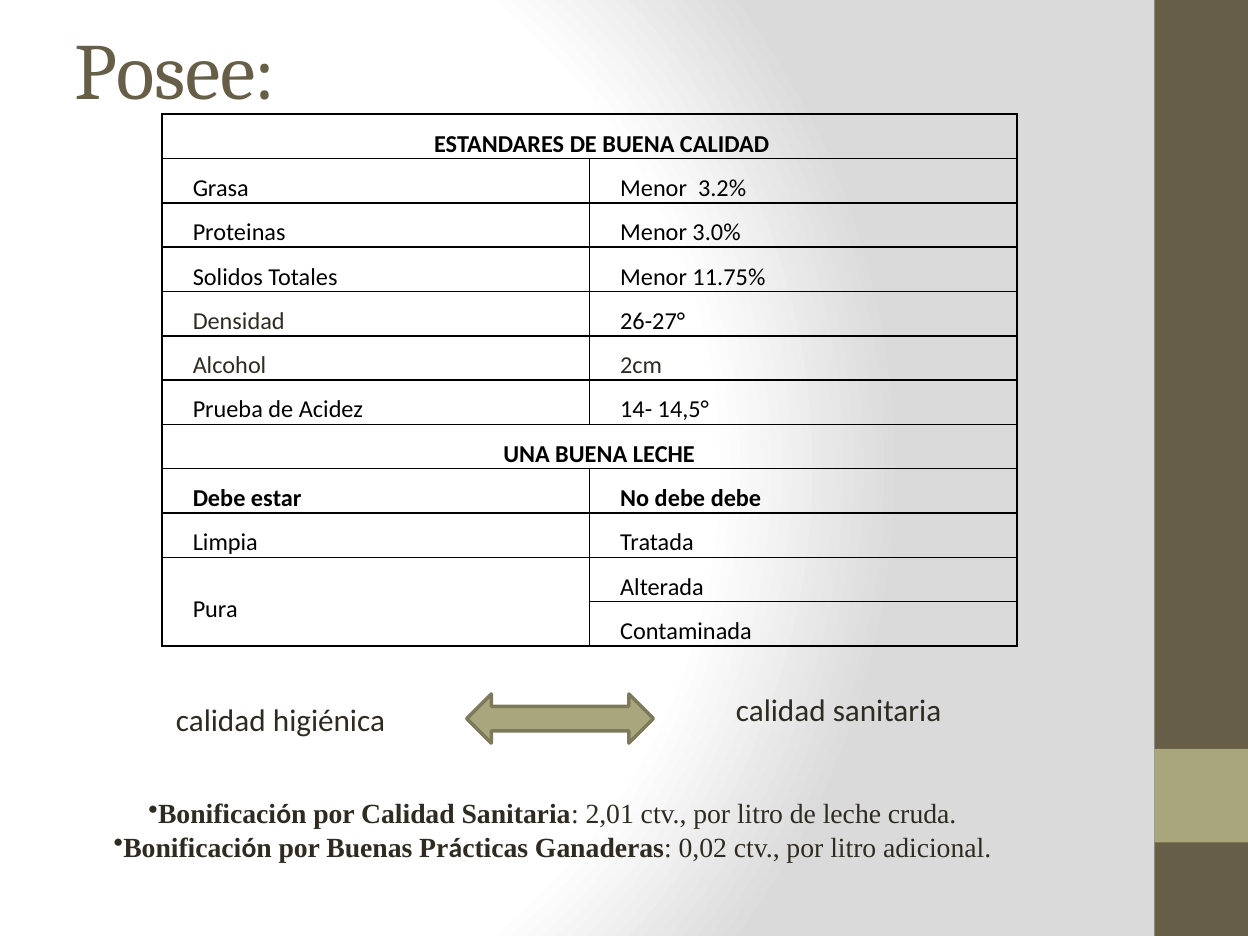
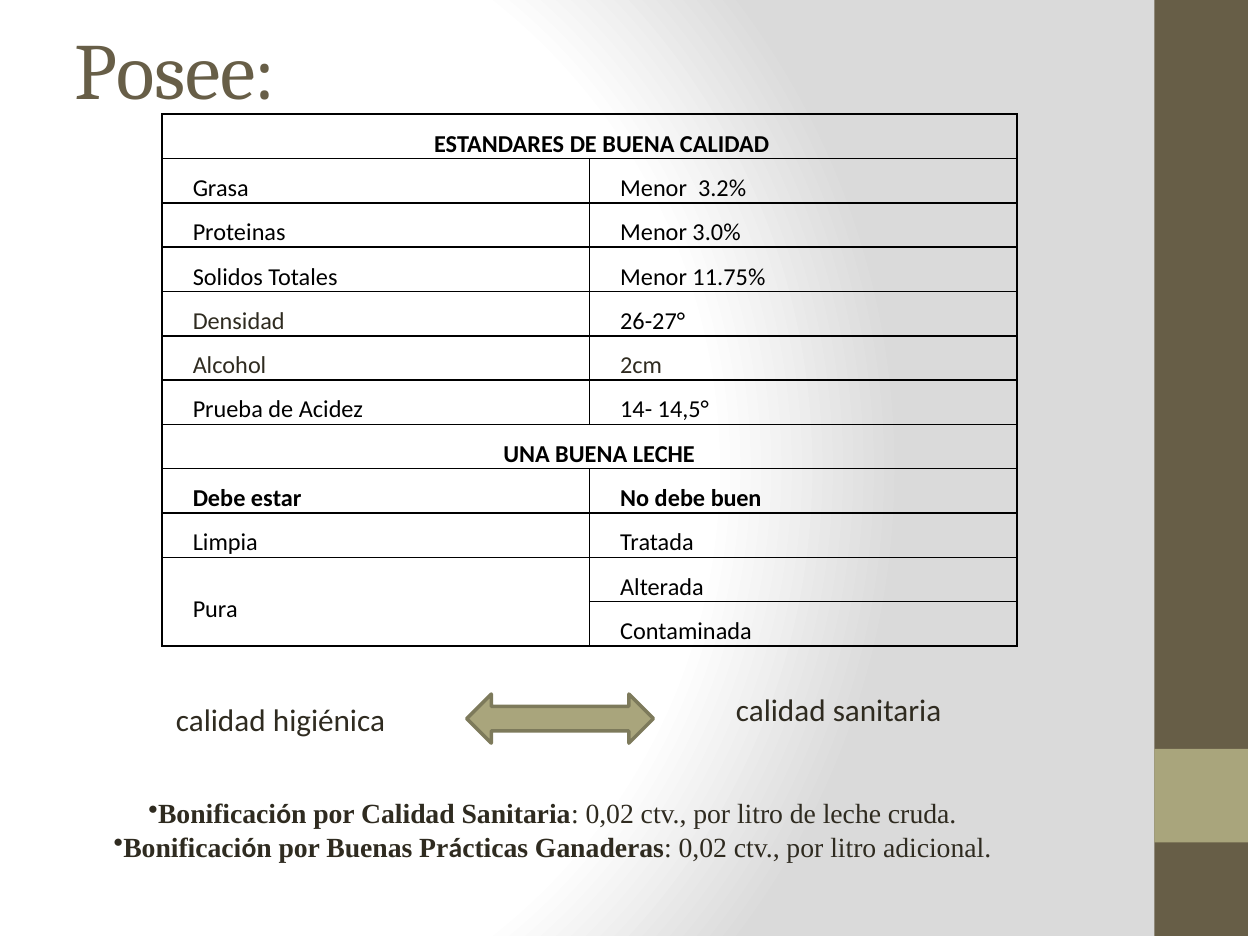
debe debe: debe -> buen
Sanitaria 2,01: 2,01 -> 0,02
